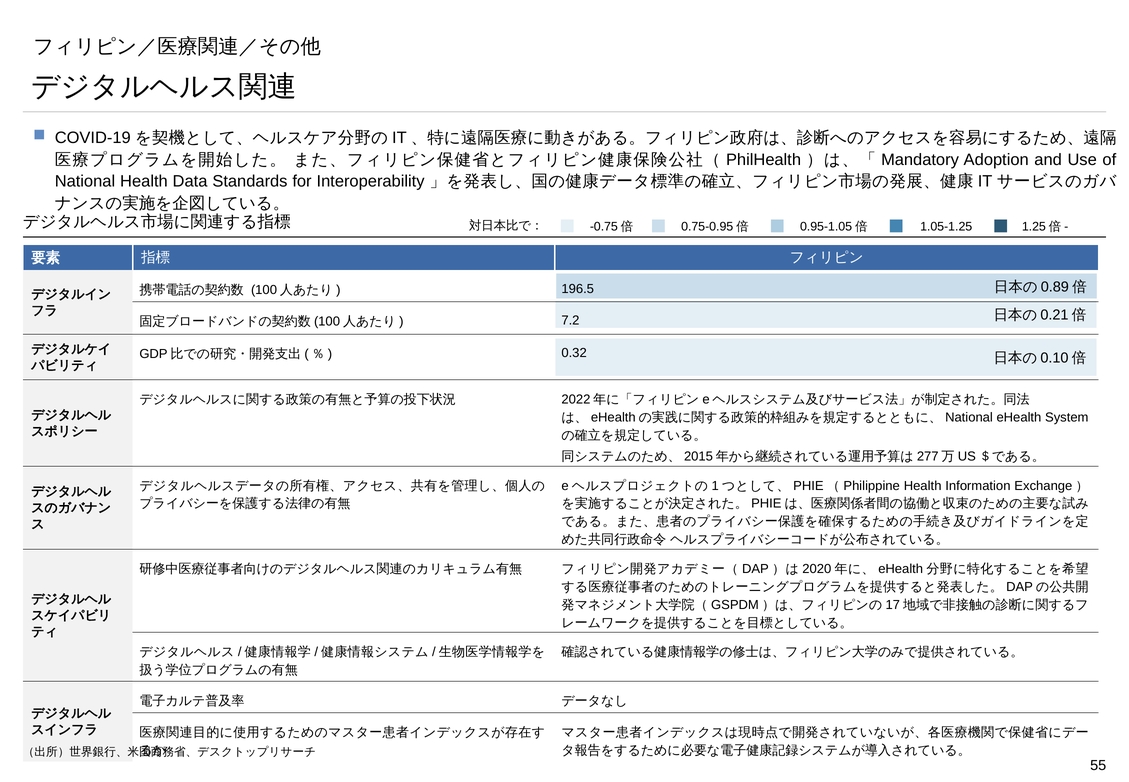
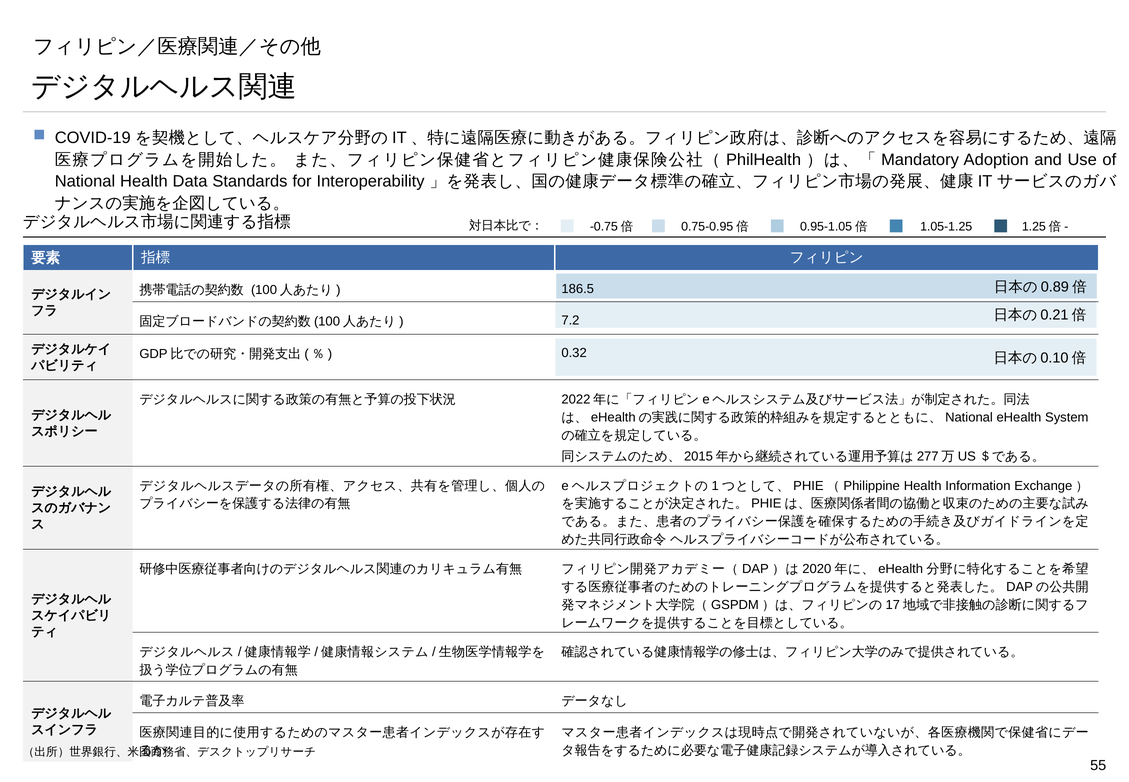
196.5: 196.5 -> 186.5
